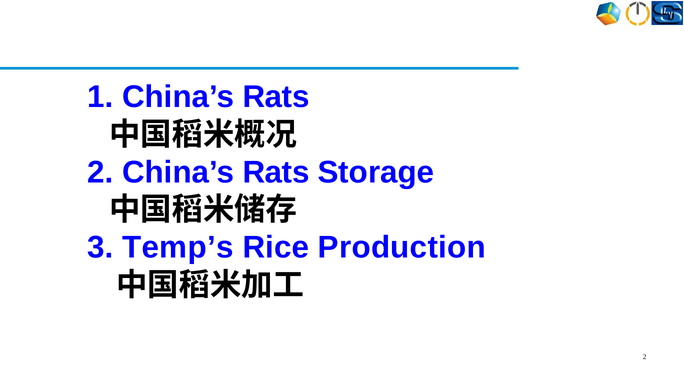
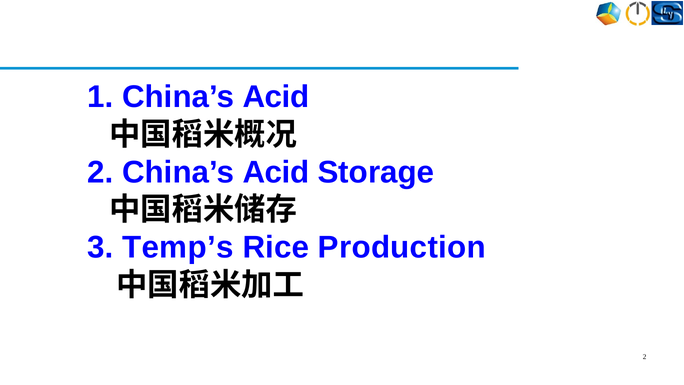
1 China’s Rats: Rats -> Acid
2 China’s Rats: Rats -> Acid
